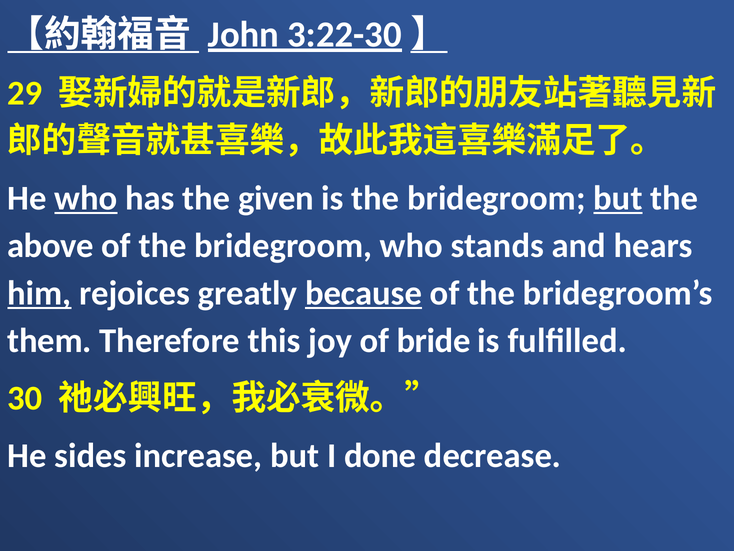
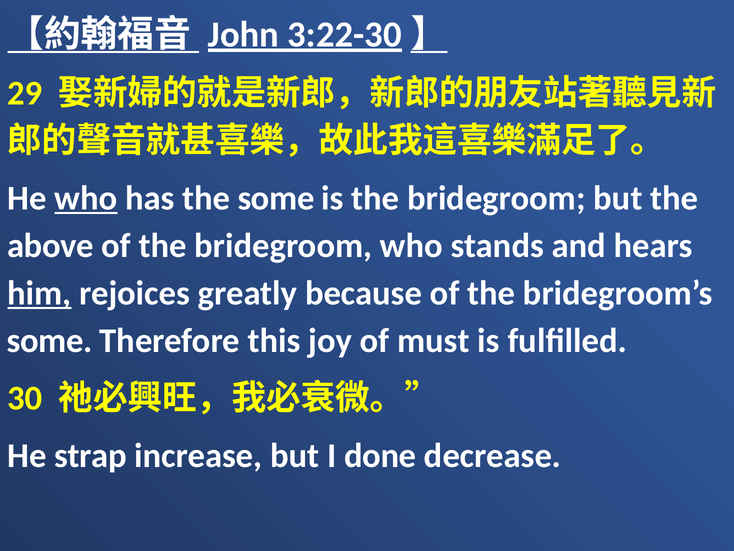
the given: given -> some
but at (618, 198) underline: present -> none
because underline: present -> none
them at (50, 340): them -> some
bride: bride -> must
sides: sides -> strap
